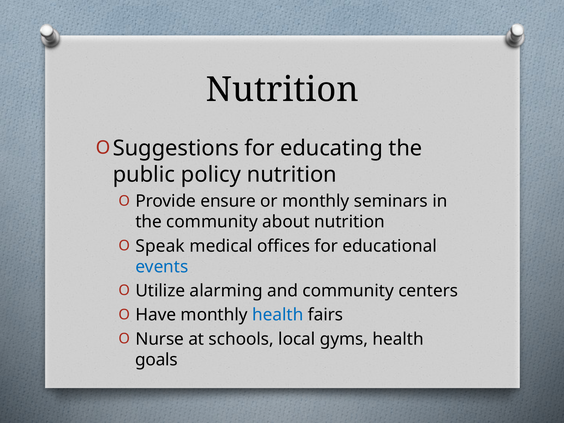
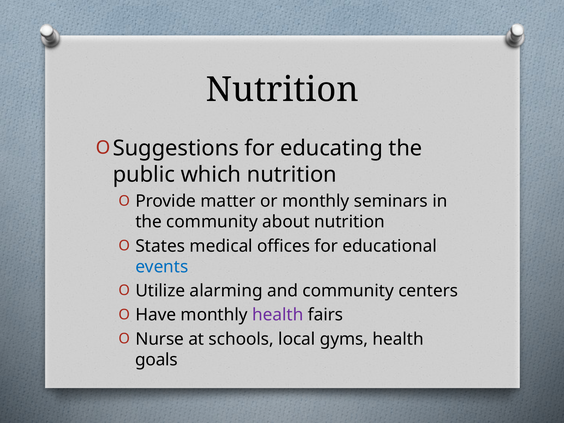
policy: policy -> which
ensure: ensure -> matter
Speak: Speak -> States
health at (278, 315) colour: blue -> purple
